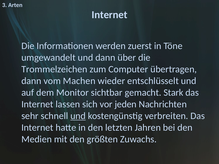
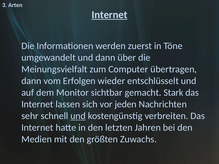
Internet at (109, 15) underline: none -> present
Trommelzeichen: Trommelzeichen -> Meinungsvielfalt
Machen: Machen -> Erfolgen
